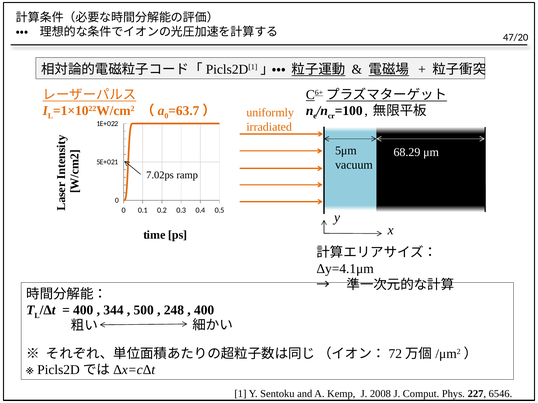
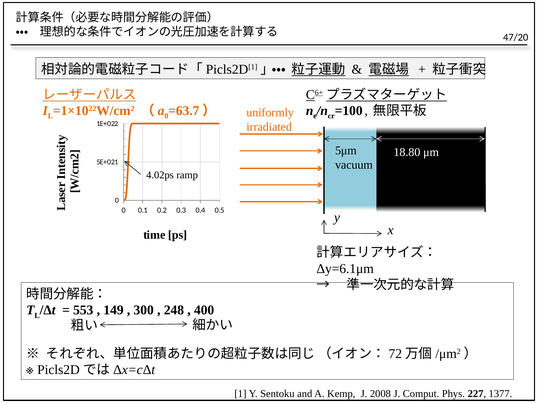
68.29: 68.29 -> 18.80
7.02ps: 7.02ps -> 4.02ps
Δy=4.1μm: Δy=4.1μm -> Δy=6.1μm
400 at (83, 311): 400 -> 553
344: 344 -> 149
500: 500 -> 300
6546: 6546 -> 1377
